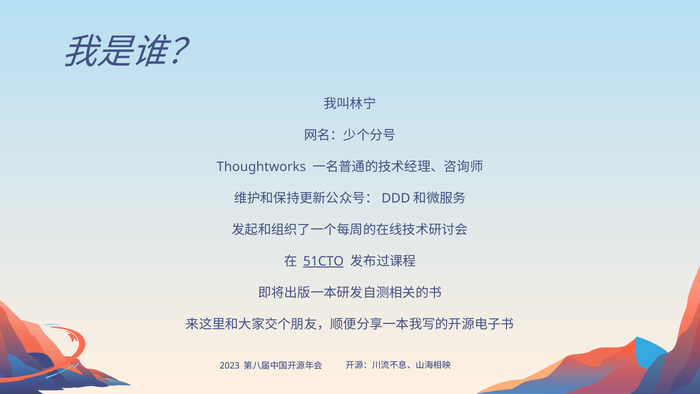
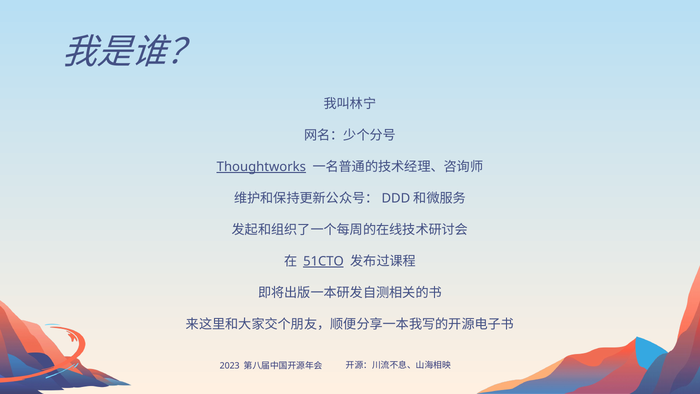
Thoughtworks underline: none -> present
